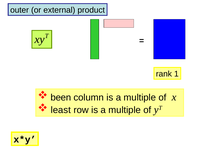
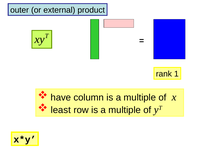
been: been -> have
